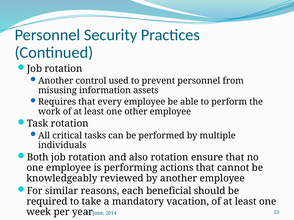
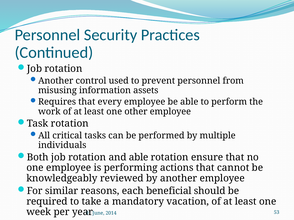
and also: also -> able
